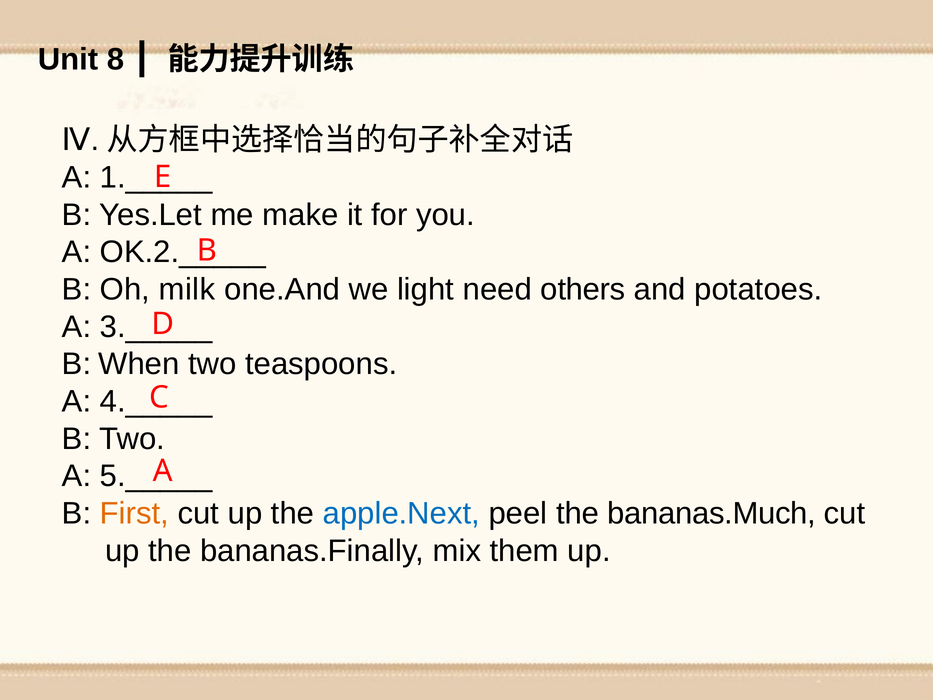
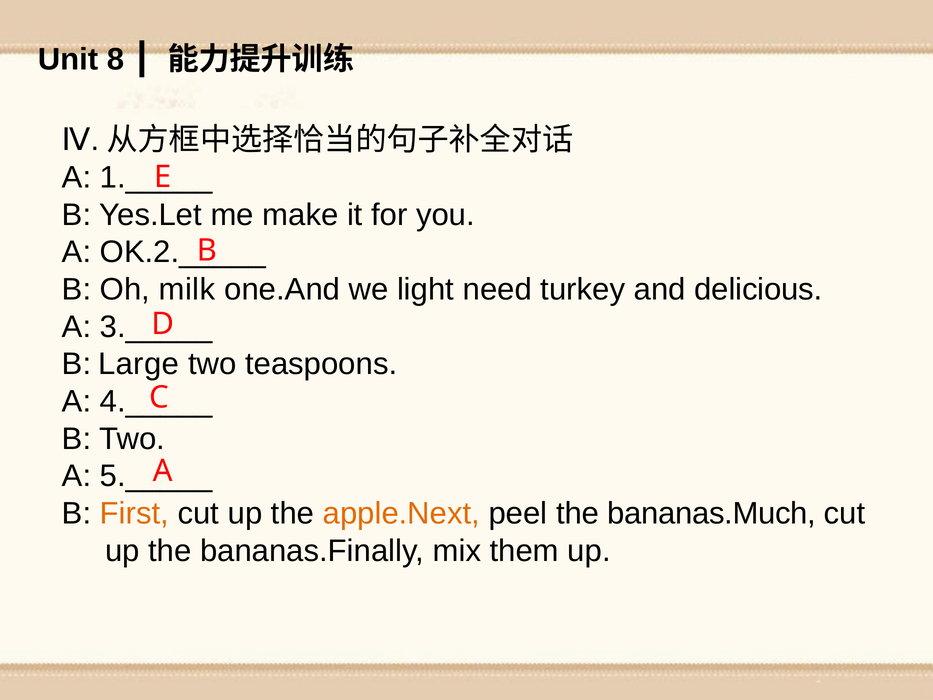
others: others -> turkey
potatoes: potatoes -> delicious
When: When -> Large
apple.Next colour: blue -> orange
